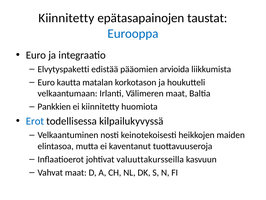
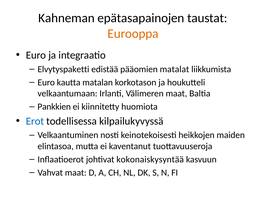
Kiinnitetty at (66, 18): Kiinnitetty -> Kahneman
Eurooppa colour: blue -> orange
arvioida: arvioida -> matalat
valuuttakursseilla: valuuttakursseilla -> kokonaiskysyntää
